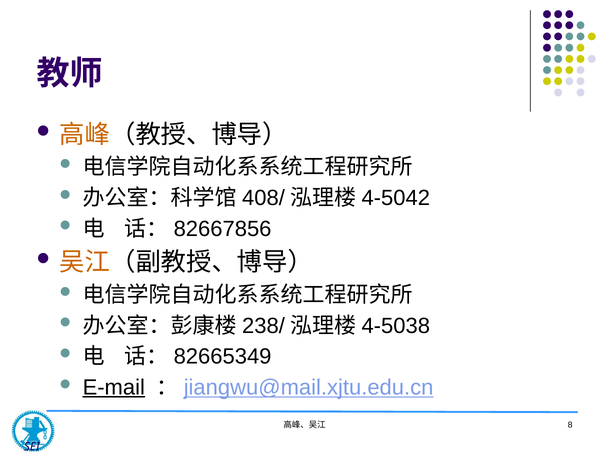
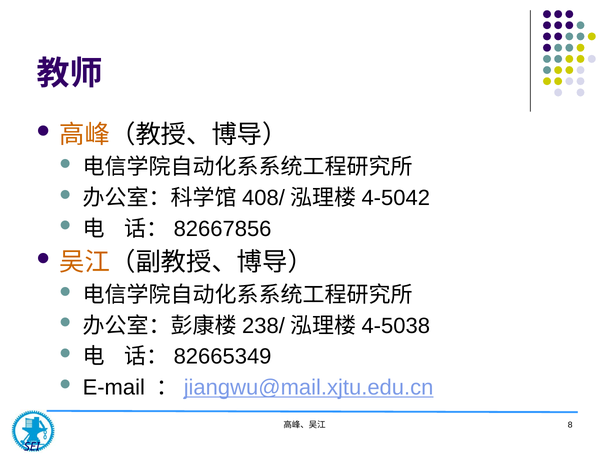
E-mail underline: present -> none
